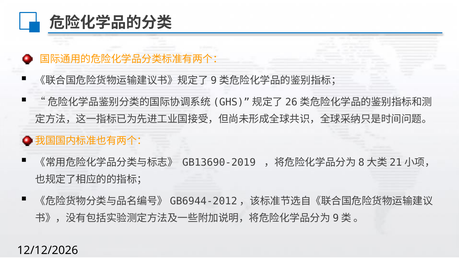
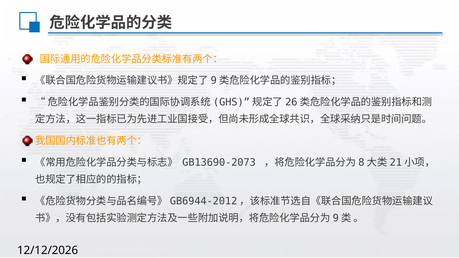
GB13690-2019: GB13690-2019 -> GB13690-2073
